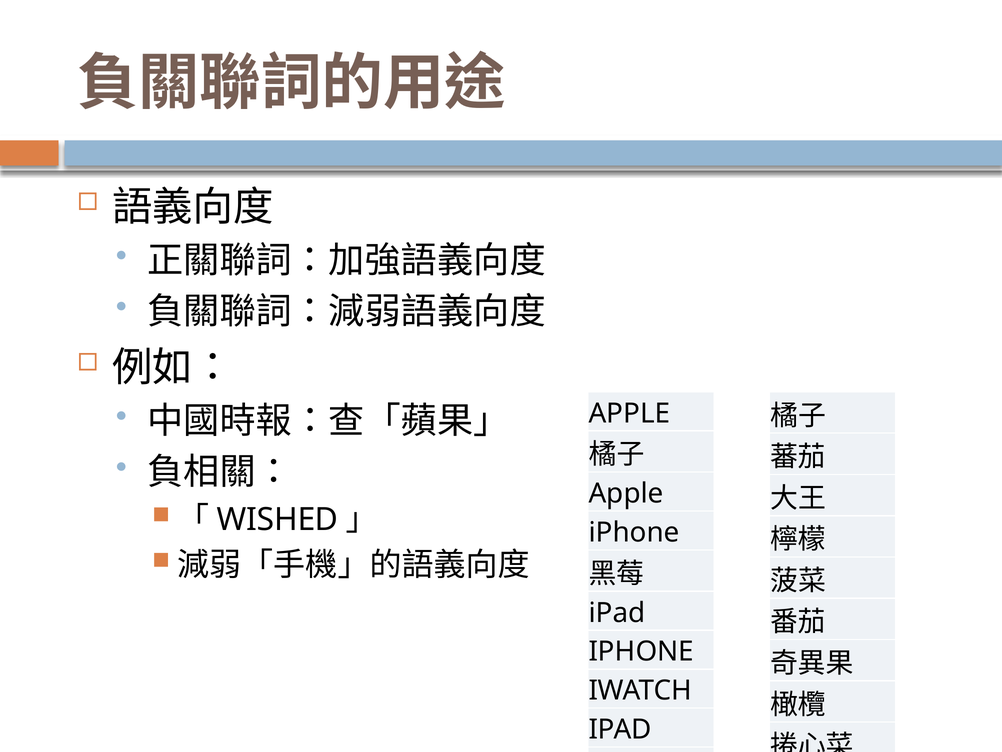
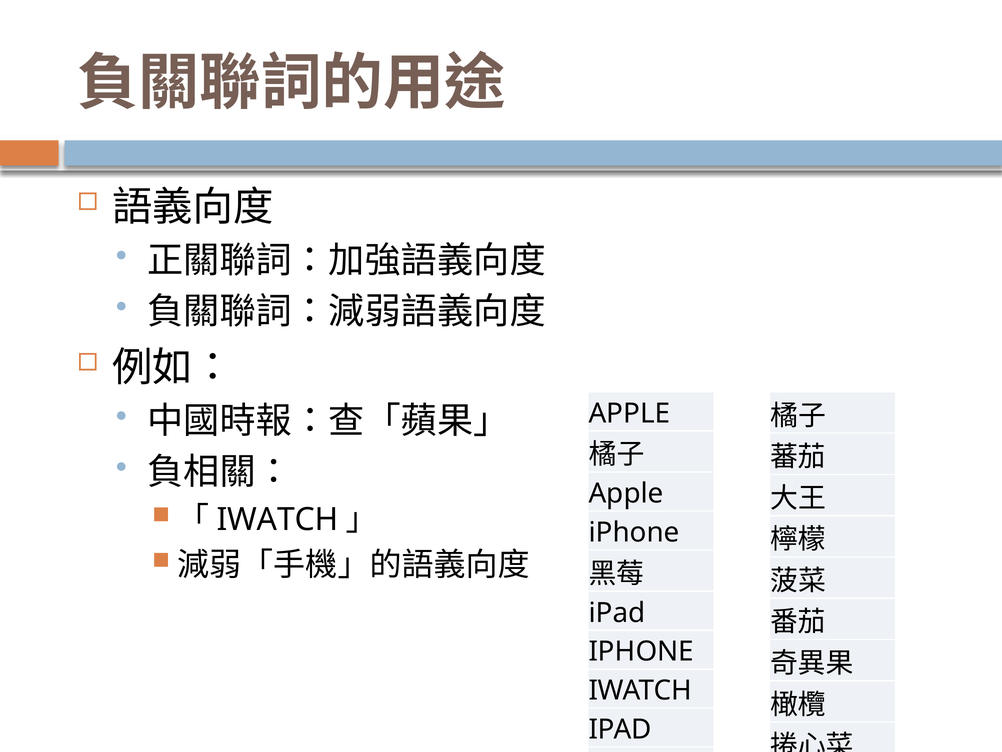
WISHED at (278, 519): WISHED -> IWATCH
